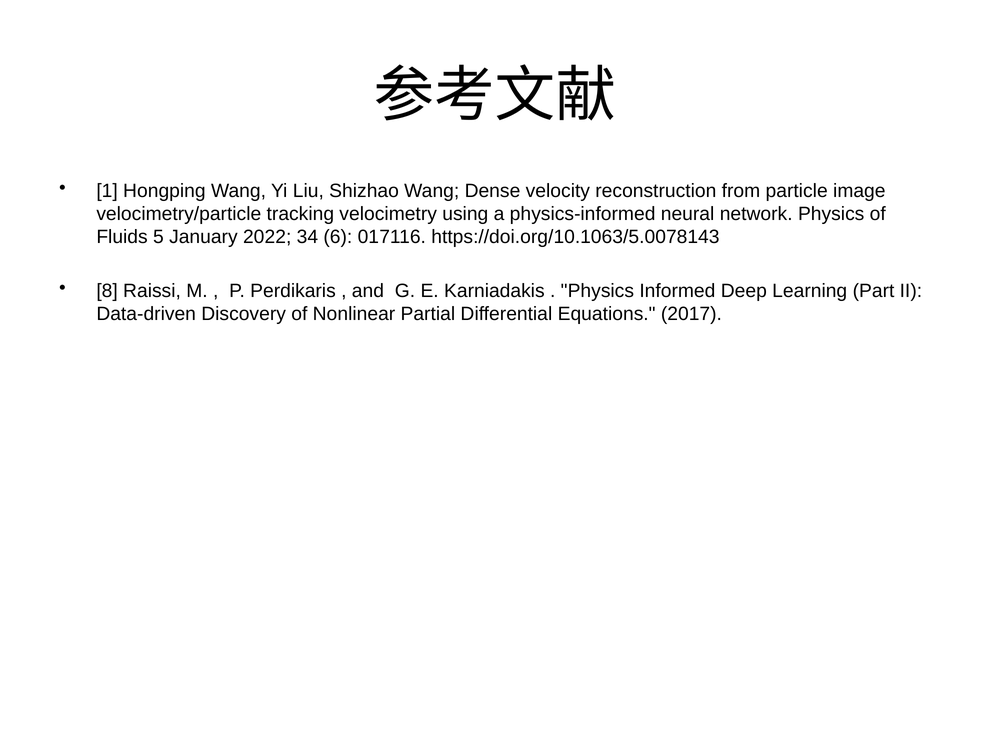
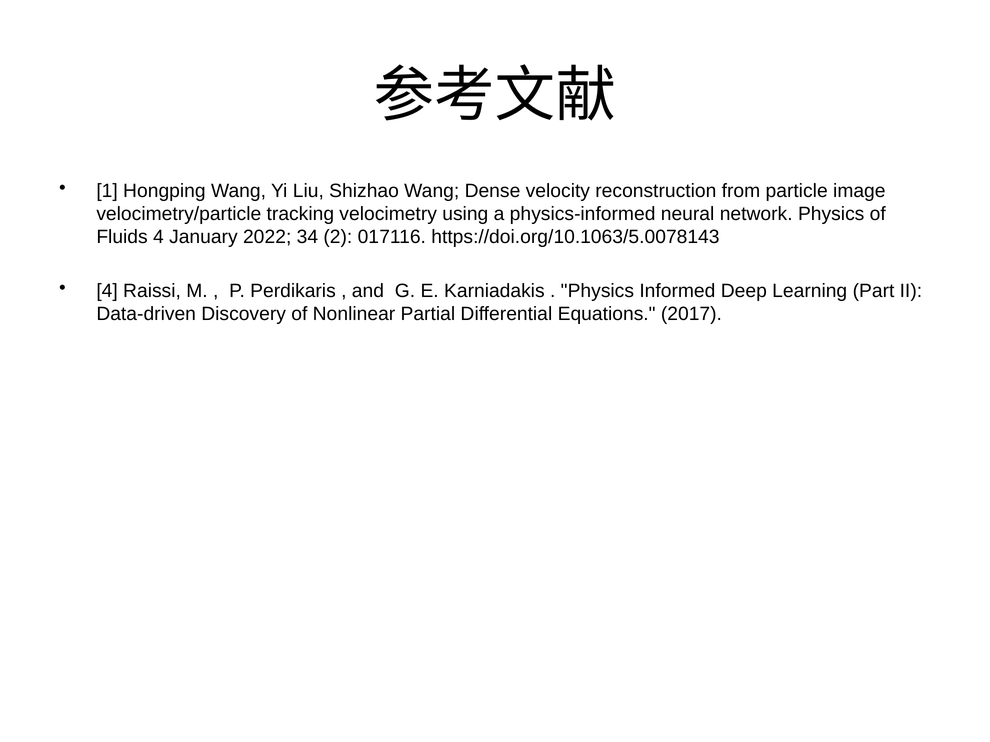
Fluids 5: 5 -> 4
6: 6 -> 2
8 at (107, 291): 8 -> 4
